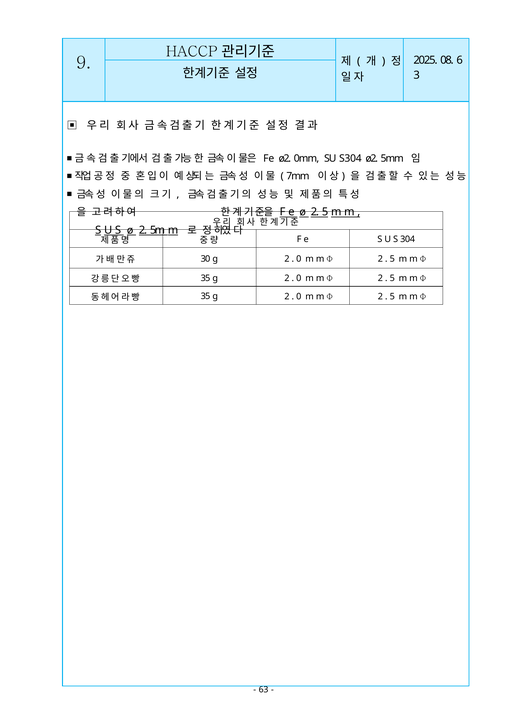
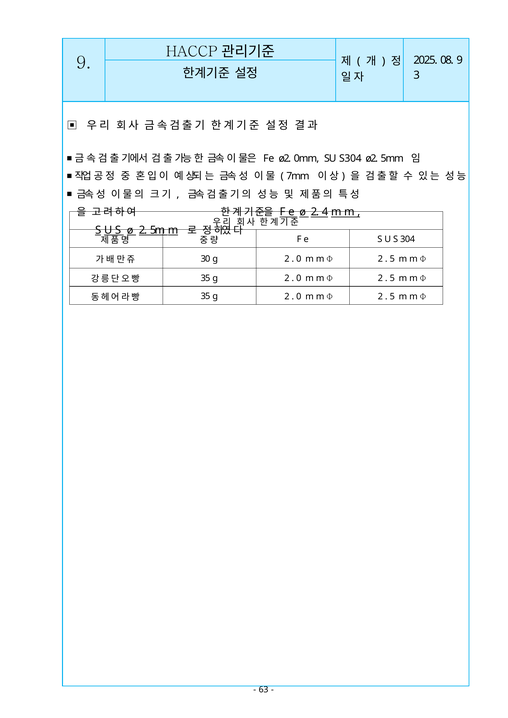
08 6: 6 -> 9
2 5: 5 -> 4
